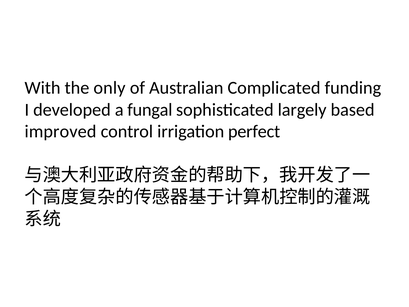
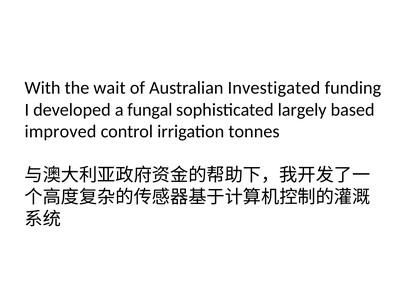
only: only -> wait
Complicated: Complicated -> Investigated
perfect: perfect -> tonnes
